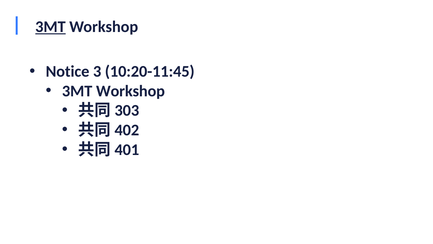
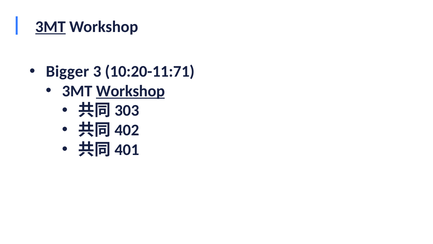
Notice: Notice -> Bigger
10:20-11:45: 10:20-11:45 -> 10:20-11:71
Workshop at (130, 91) underline: none -> present
